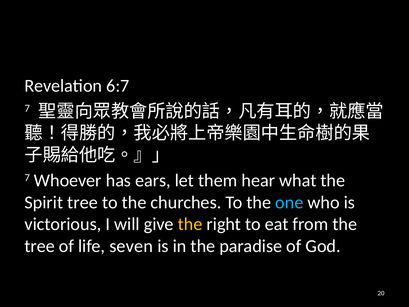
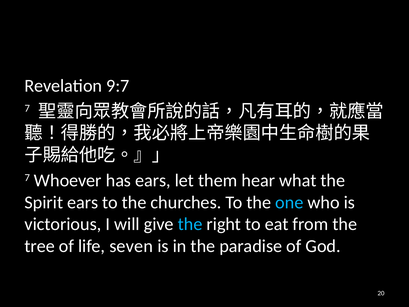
6:7: 6:7 -> 9:7
Spirit tree: tree -> ears
the at (190, 224) colour: yellow -> light blue
